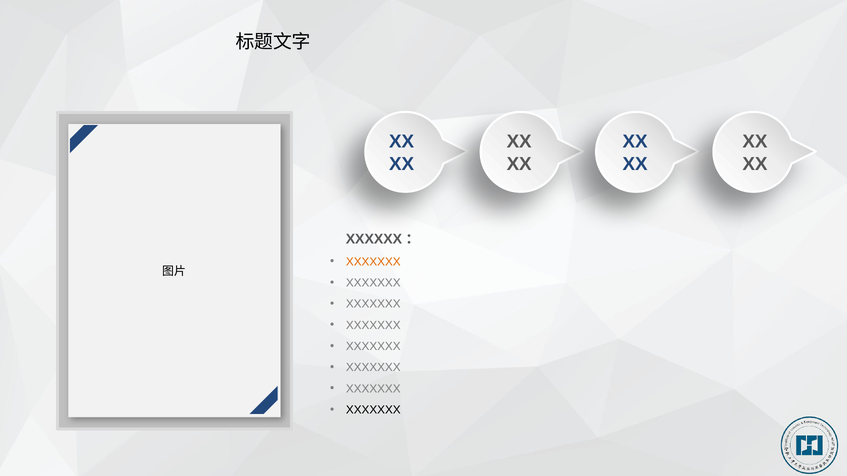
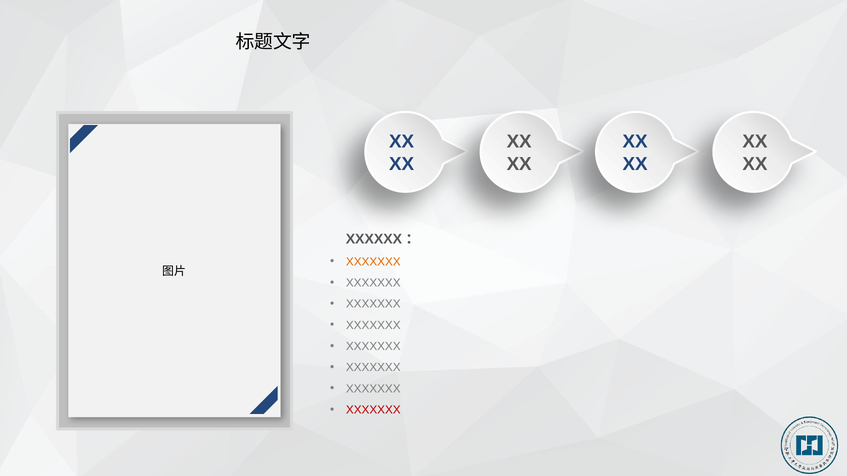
XXXXXXX at (373, 410) colour: black -> red
